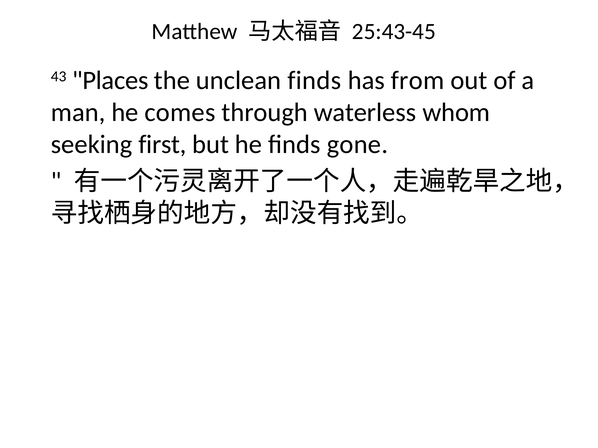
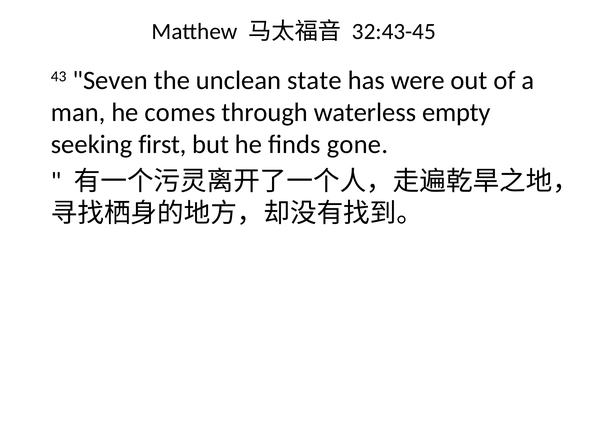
25:43-45: 25:43-45 -> 32:43-45
Places: Places -> Seven
unclean finds: finds -> state
from: from -> were
whom: whom -> empty
